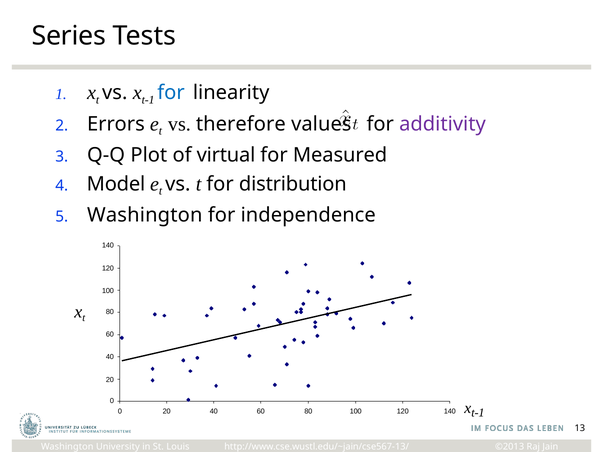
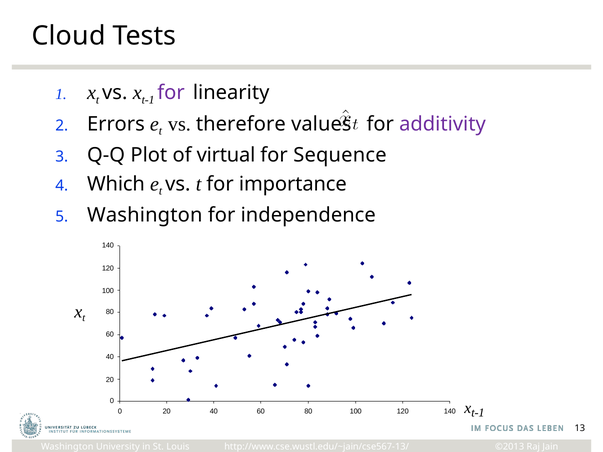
Series: Series -> Cloud
for at (171, 93) colour: blue -> purple
Measured: Measured -> Sequence
Model: Model -> Which
distribution: distribution -> importance
